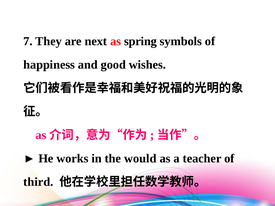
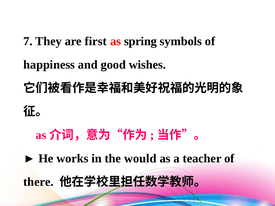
next: next -> first
third: third -> there
